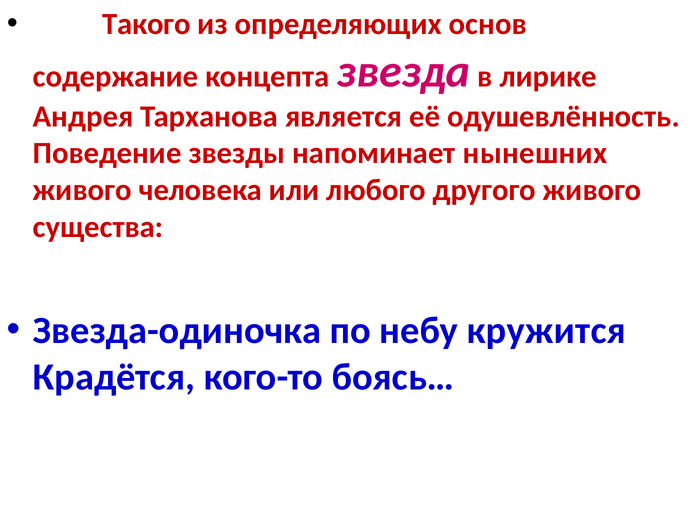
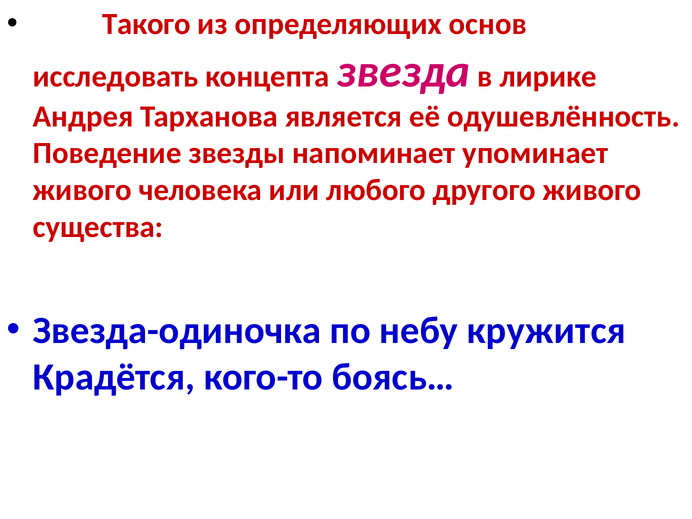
содержание: содержание -> исследовать
нынешних: нынешних -> упоминает
